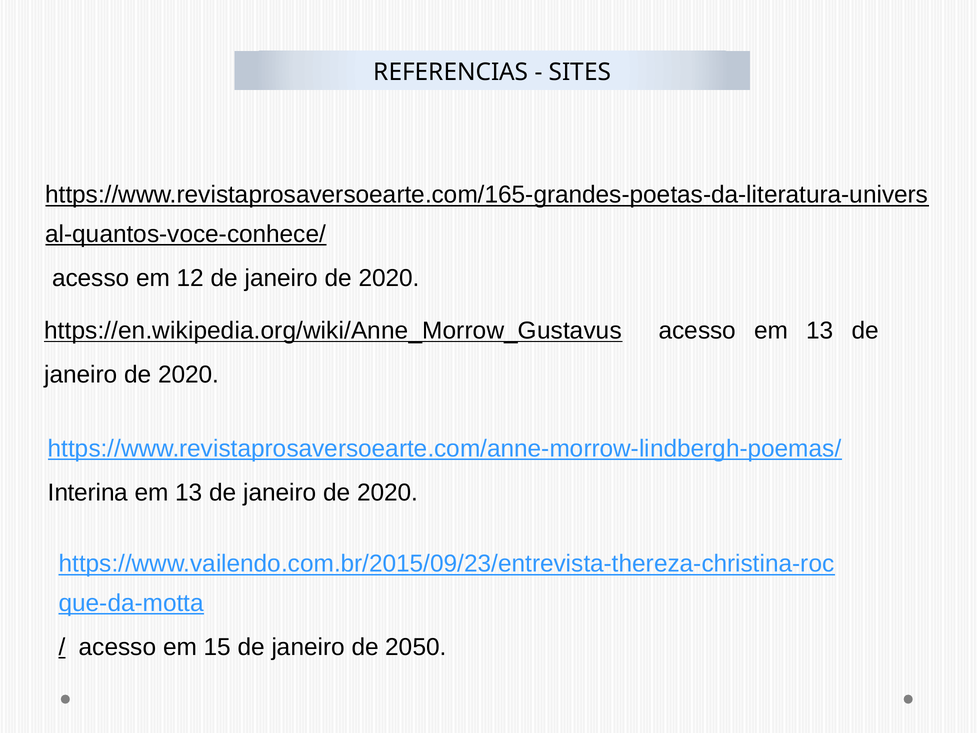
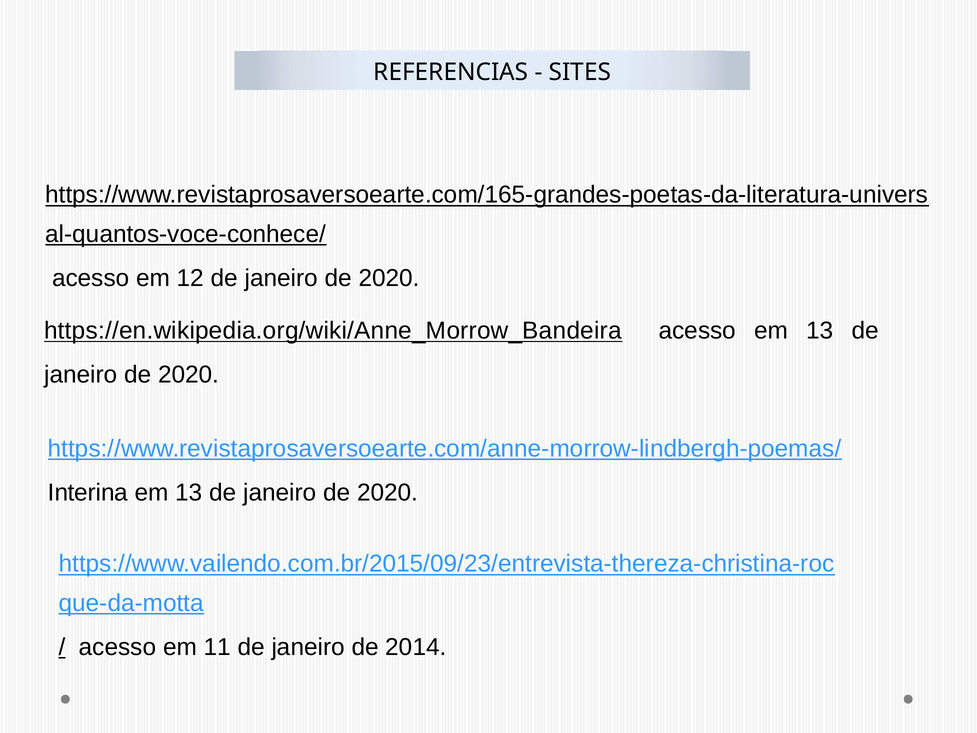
https://en.wikipedia.org/wiki/Anne_Morrow_Gustavus: https://en.wikipedia.org/wiki/Anne_Morrow_Gustavus -> https://en.wikipedia.org/wiki/Anne_Morrow_Bandeira
15: 15 -> 11
2050: 2050 -> 2014
